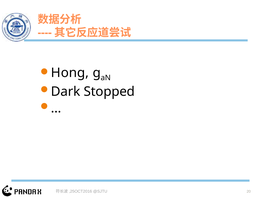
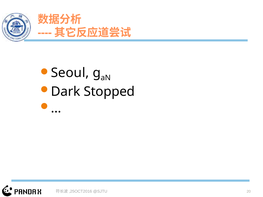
Hong: Hong -> Seoul
